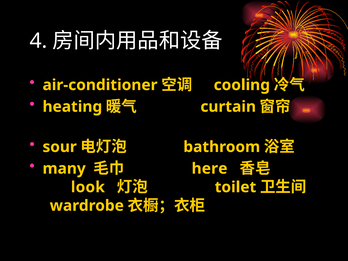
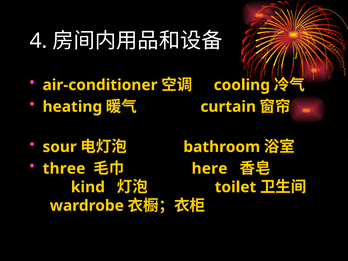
many: many -> three
look: look -> kind
